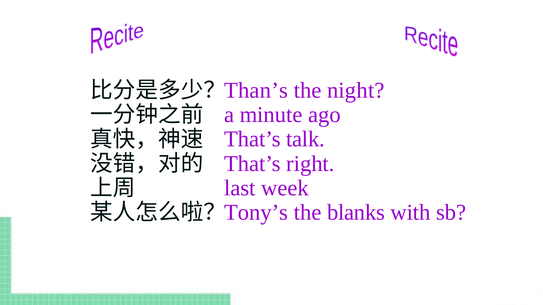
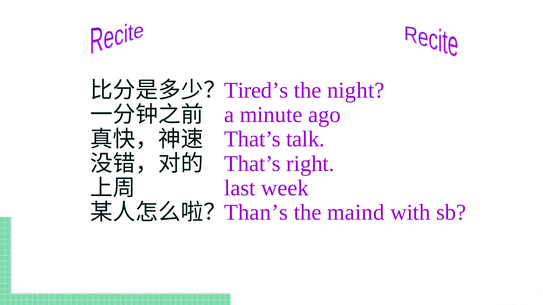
Than’s: Than’s -> Tired’s
Tony’s: Tony’s -> Than’s
blanks: blanks -> maind
